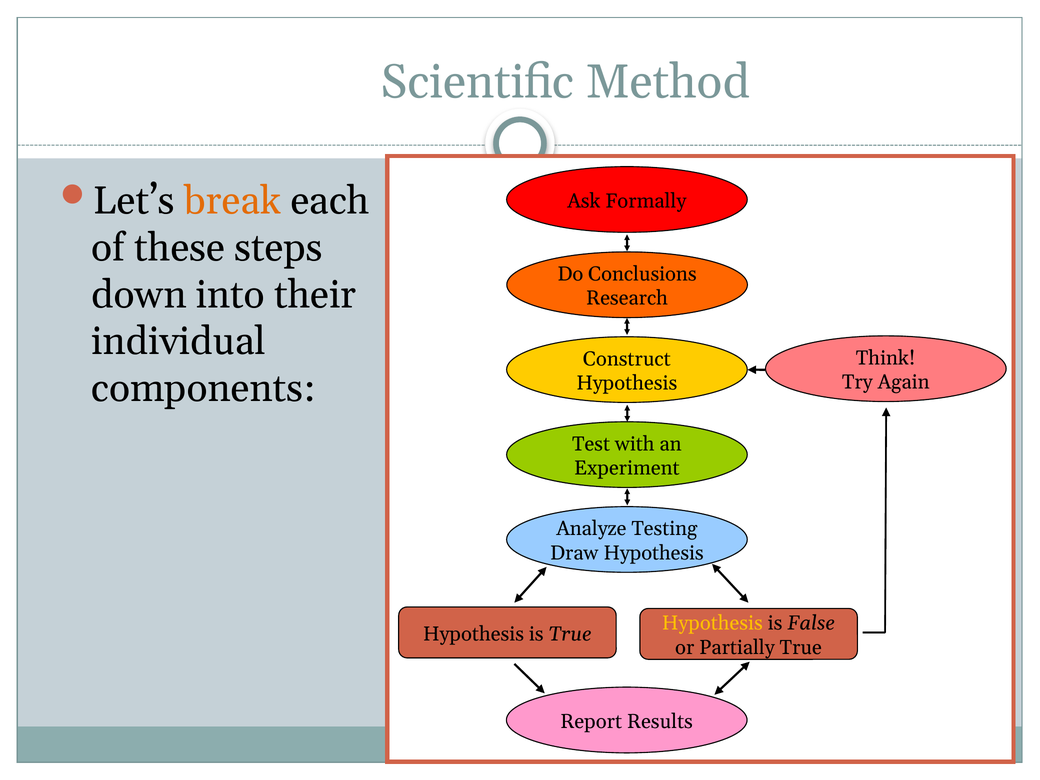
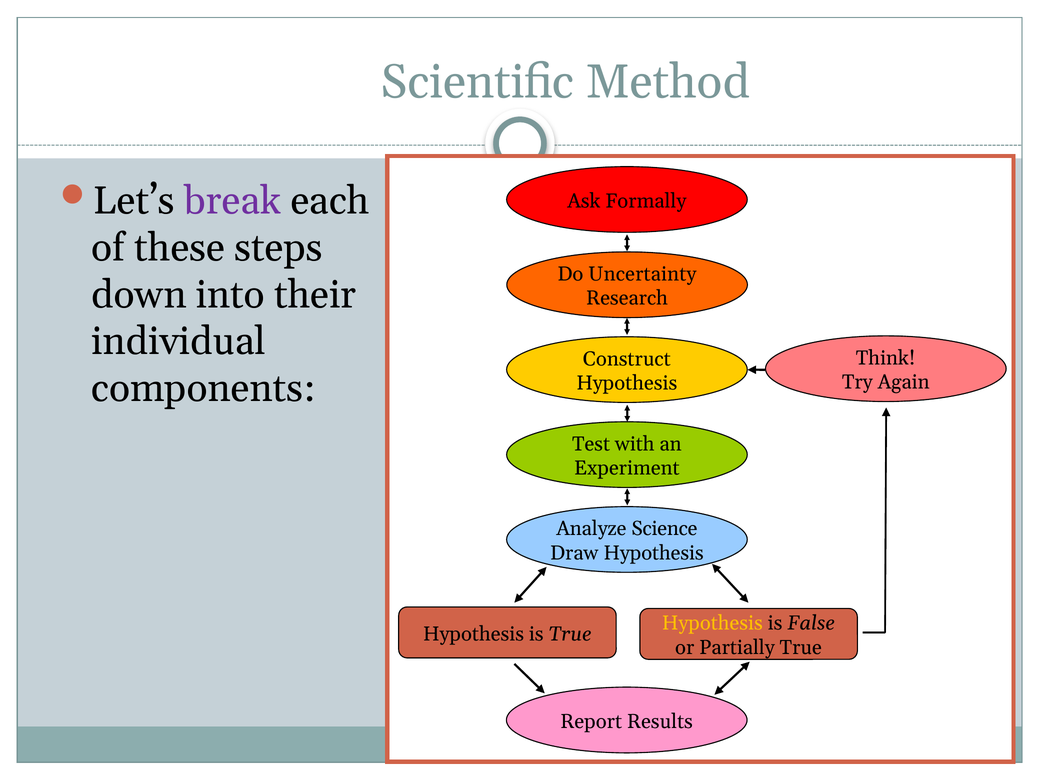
break colour: orange -> purple
Conclusions: Conclusions -> Uncertainty
Testing: Testing -> Science
